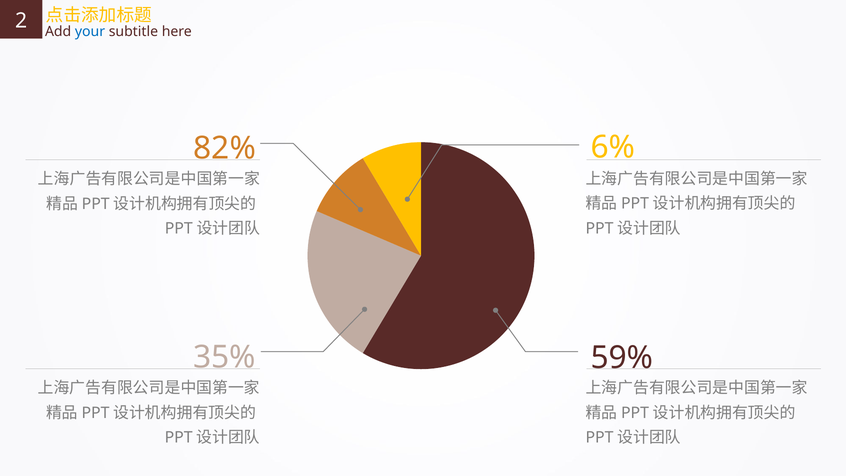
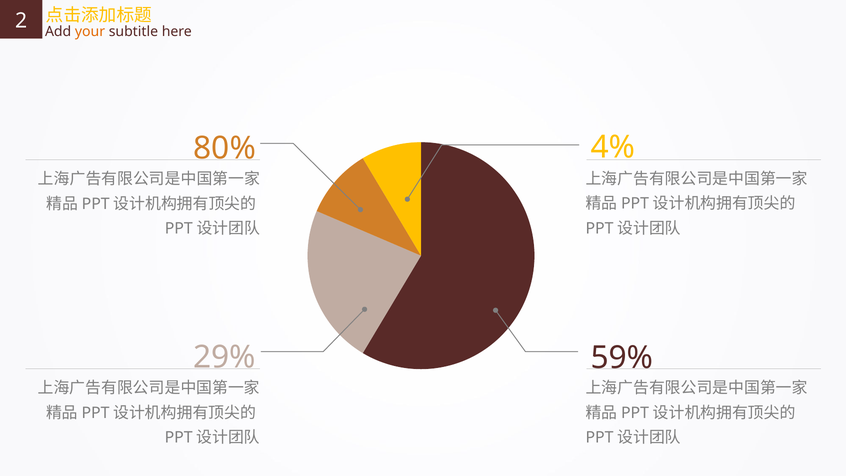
your colour: blue -> orange
6%: 6% -> 4%
82%: 82% -> 80%
35%: 35% -> 29%
